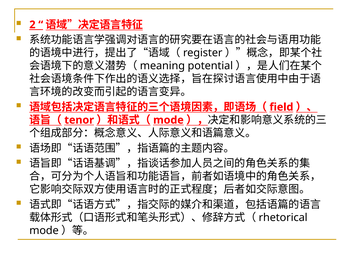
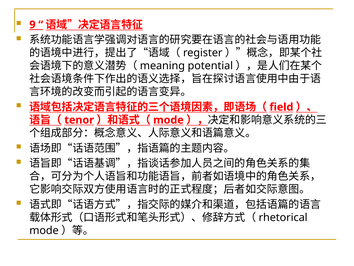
2: 2 -> 9
